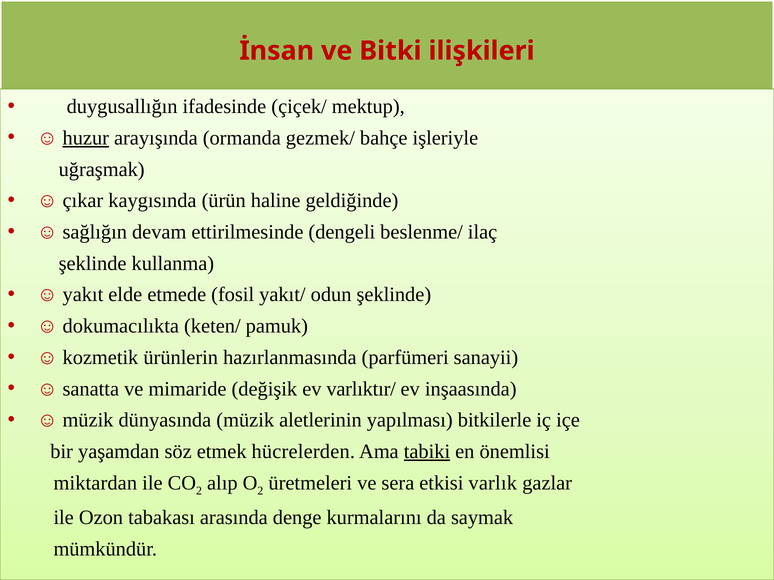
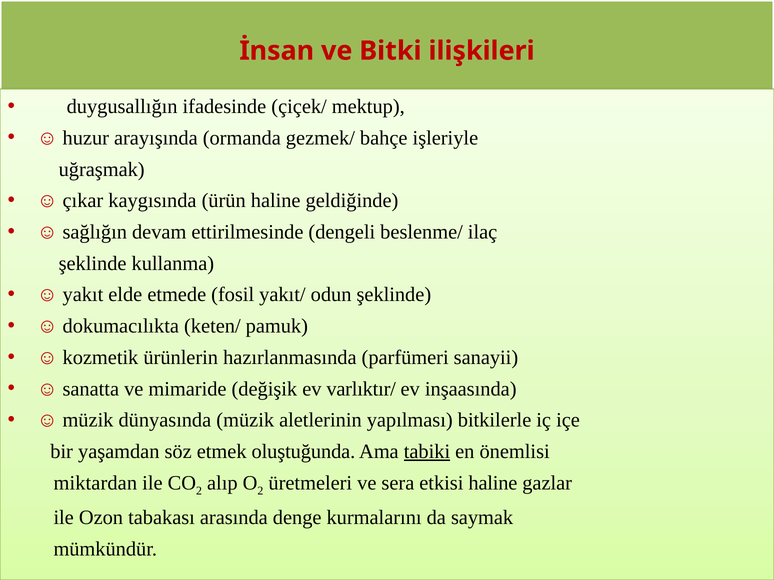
huzur underline: present -> none
hücrelerden: hücrelerden -> oluştuğunda
etkisi varlık: varlık -> haline
